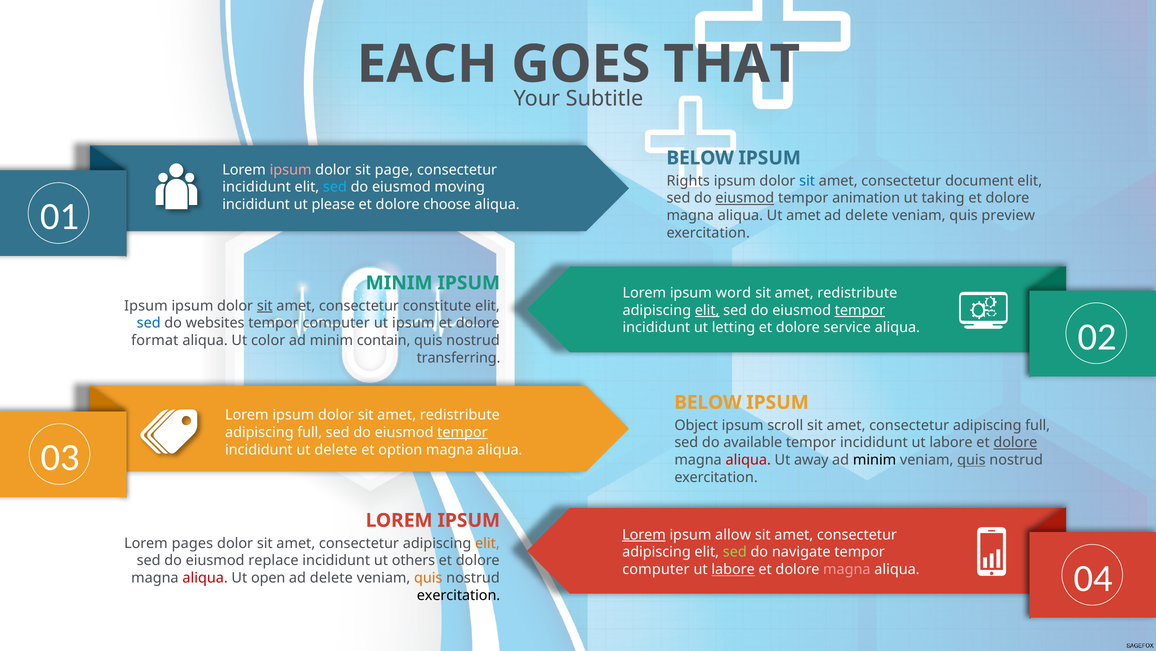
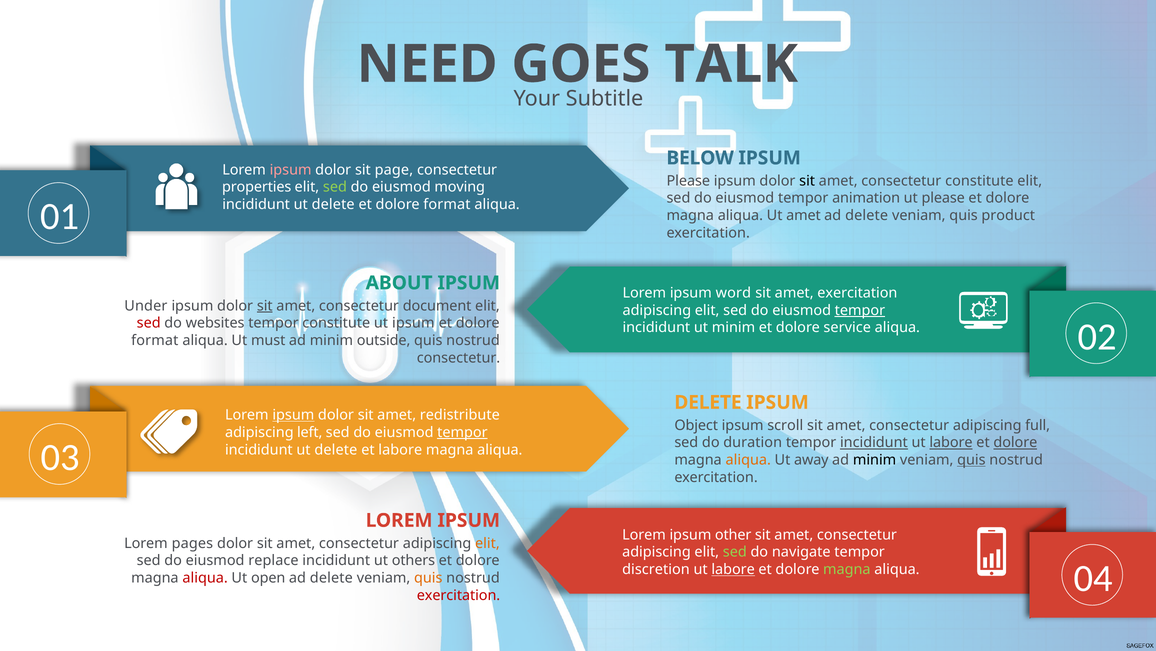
EACH: EACH -> NEED
THAT: THAT -> TALK
Rights at (688, 181): Rights -> Please
sit at (807, 181) colour: blue -> black
consectetur document: document -> constitute
incididunt at (257, 187): incididunt -> properties
sed at (335, 187) colour: light blue -> light green
eiusmod at (745, 198) underline: present -> none
ut taking: taking -> please
please at (333, 204): please -> delete
choose at (447, 204): choose -> format
preview: preview -> product
MINIM at (399, 283): MINIM -> ABOUT
redistribute at (857, 293): redistribute -> exercitation
Ipsum at (146, 305): Ipsum -> Under
constitute: constitute -> document
elit at (707, 310) underline: present -> none
sed at (149, 323) colour: blue -> red
computer at (336, 323): computer -> constitute
ut letting: letting -> minim
color: color -> must
contain: contain -> outside
transferring at (459, 357): transferring -> consectetur
BELOW at (708, 402): BELOW -> DELETE
ipsum at (293, 415) underline: none -> present
full at (310, 432): full -> left
available: available -> duration
incididunt at (874, 442) underline: none -> present
labore at (951, 442) underline: none -> present
et option: option -> labore
aliqua at (748, 459) colour: red -> orange
Lorem at (644, 534) underline: present -> none
allow: allow -> other
computer at (656, 569): computer -> discretion
magna at (847, 569) colour: pink -> light green
exercitation at (458, 595) colour: black -> red
